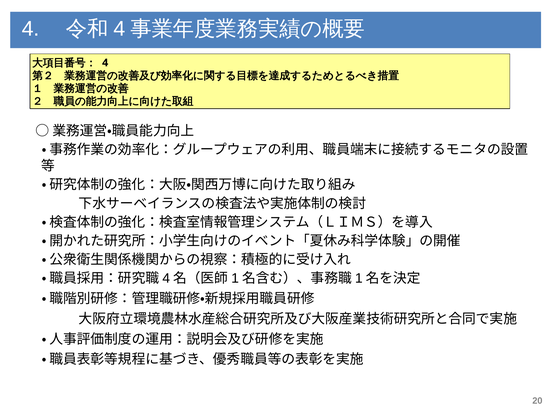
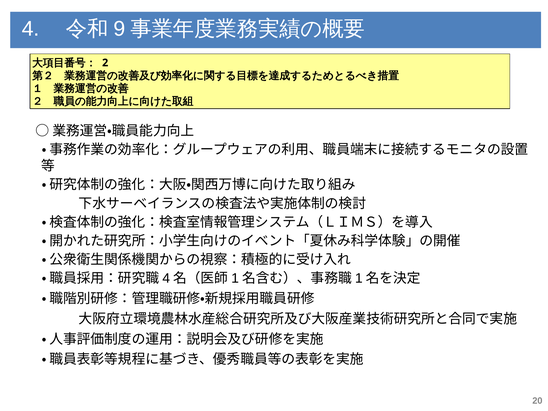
4 at (119, 29): 4 -> 9
4 at (105, 63): 4 -> 2
